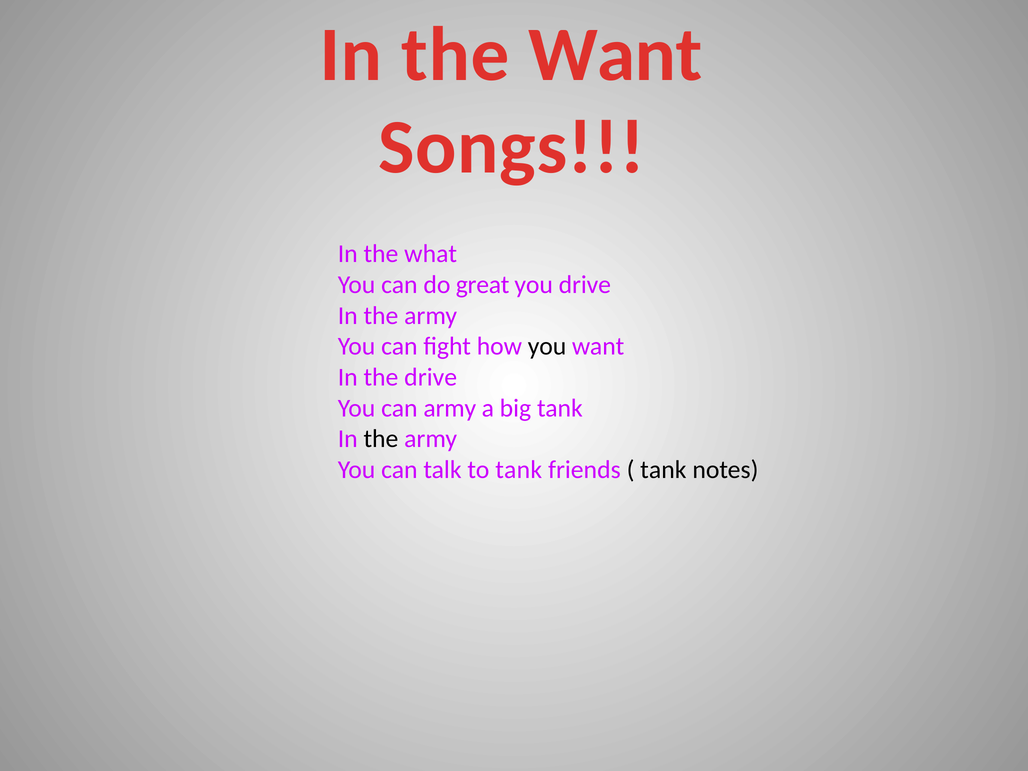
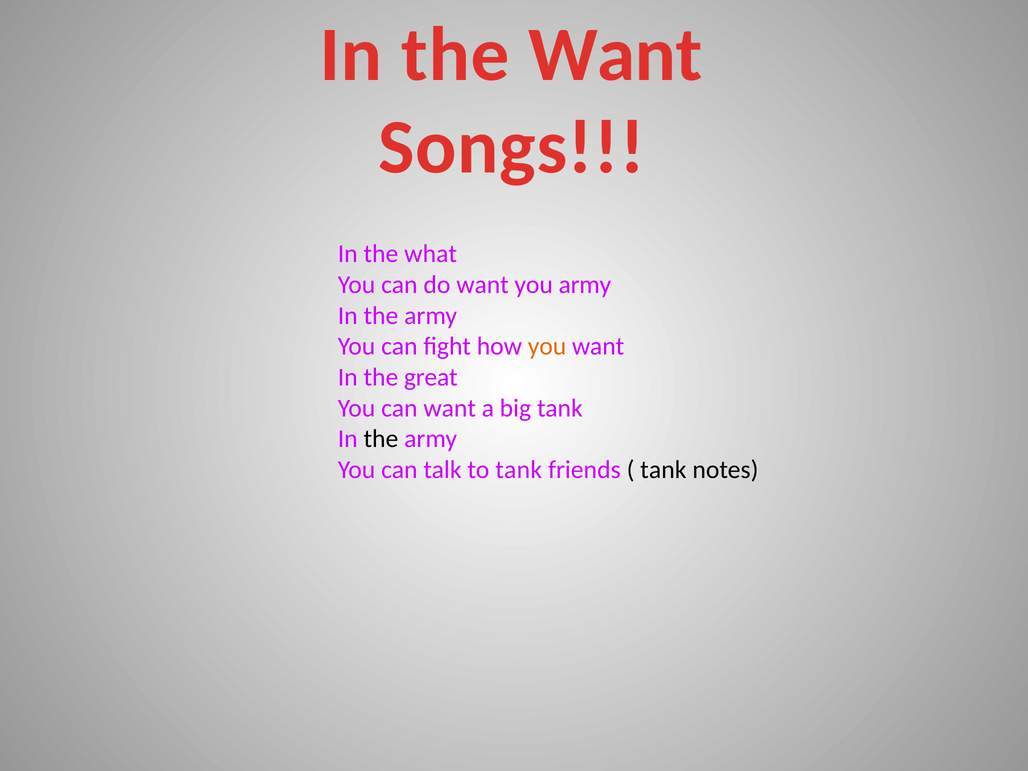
do great: great -> want
you drive: drive -> army
you at (547, 346) colour: black -> orange
the drive: drive -> great
can army: army -> want
